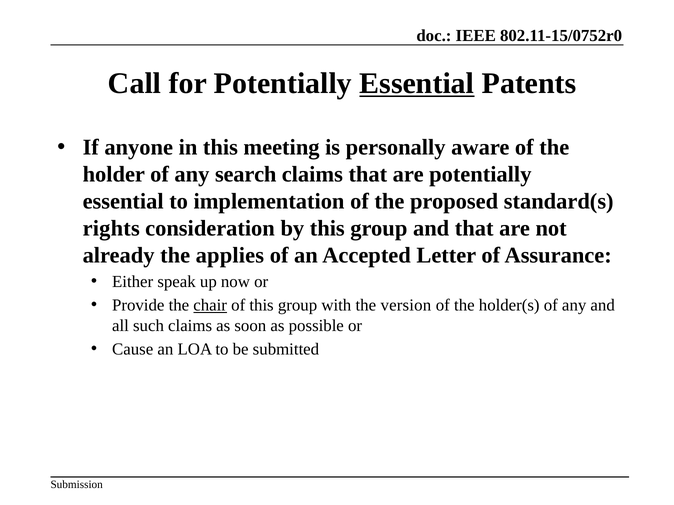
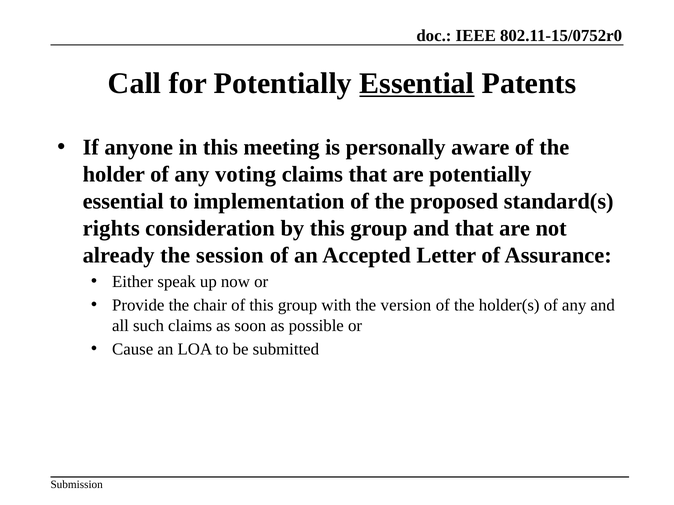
search: search -> voting
applies: applies -> session
chair underline: present -> none
